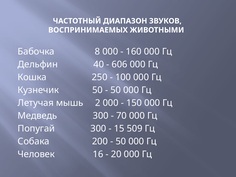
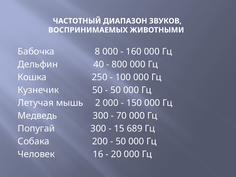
606: 606 -> 800
509: 509 -> 689
